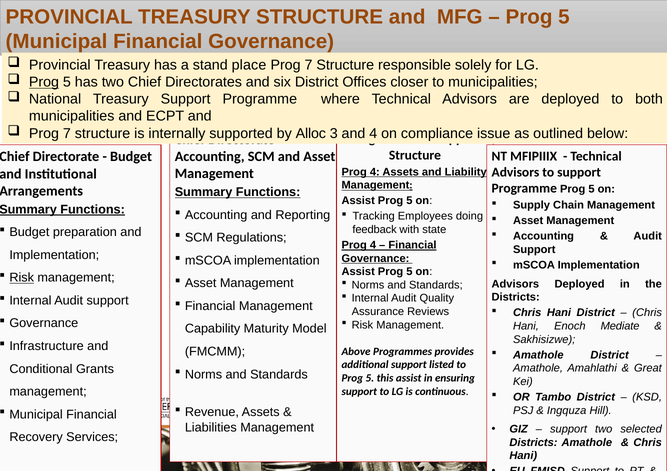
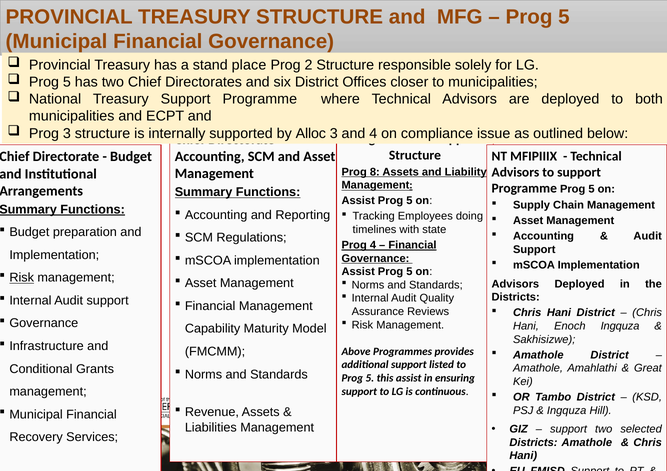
7 at (308, 65): 7 -> 2
Prog at (44, 82) underline: present -> none
7 at (67, 134): 7 -> 3
4 at (375, 172): 4 -> 8
feedback: feedback -> timelines
Enoch Mediate: Mediate -> Ingquza
